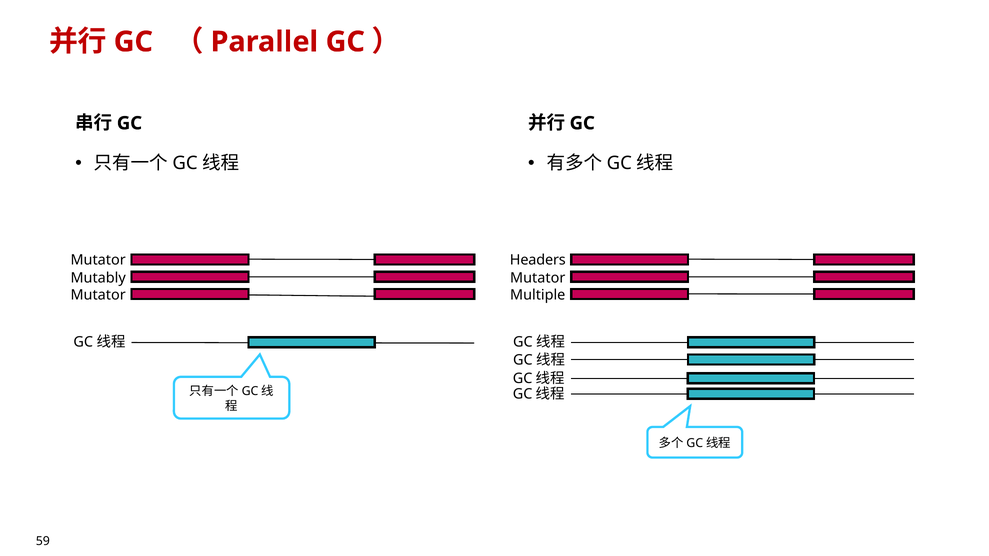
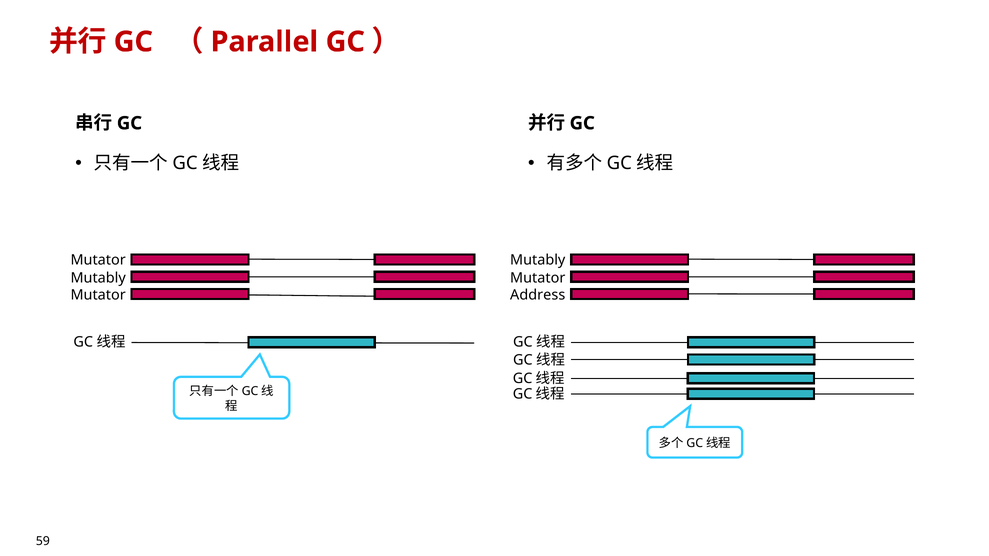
Headers at (538, 260): Headers -> Mutably
Multiple: Multiple -> Address
